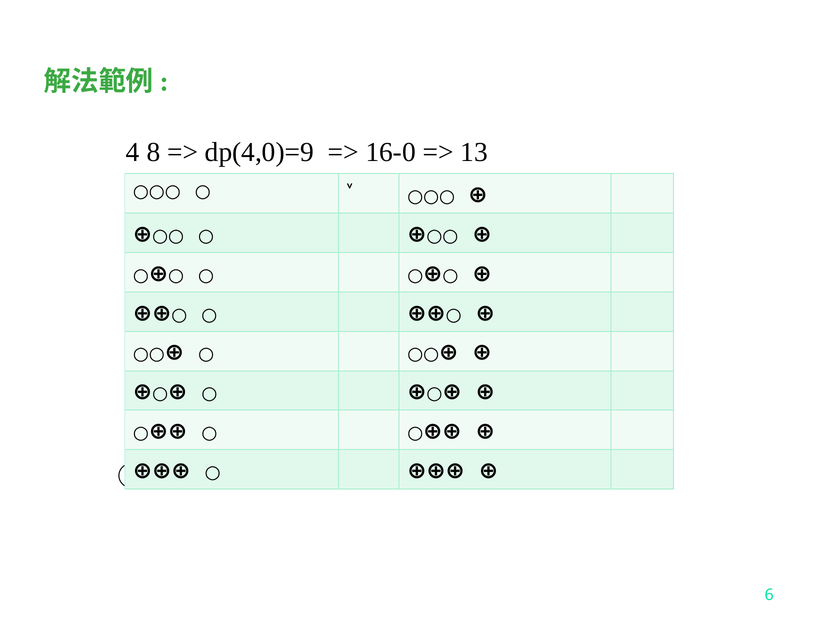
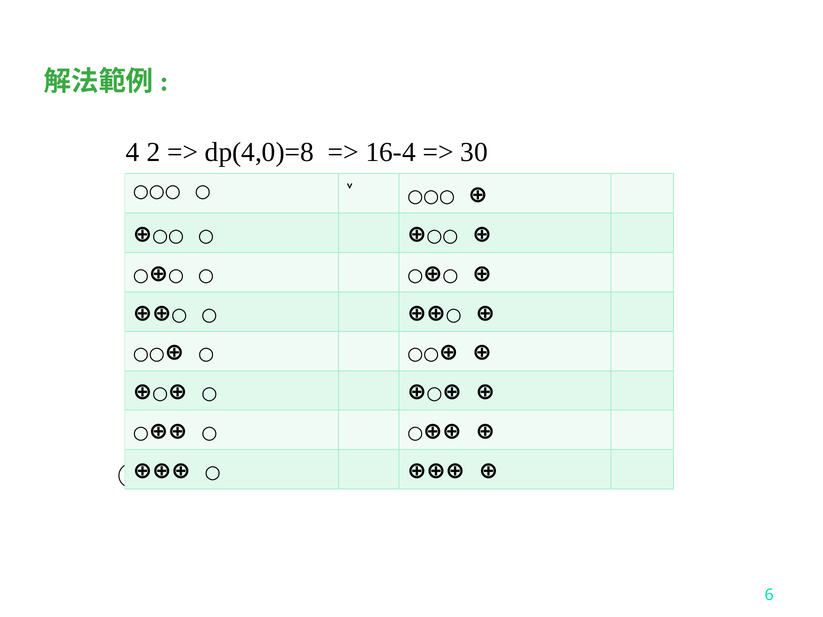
8: 8 -> 2
dp(4,0)=9: dp(4,0)=9 -> dp(4,0)=8
16-0: 16-0 -> 16-4
13: 13 -> 30
